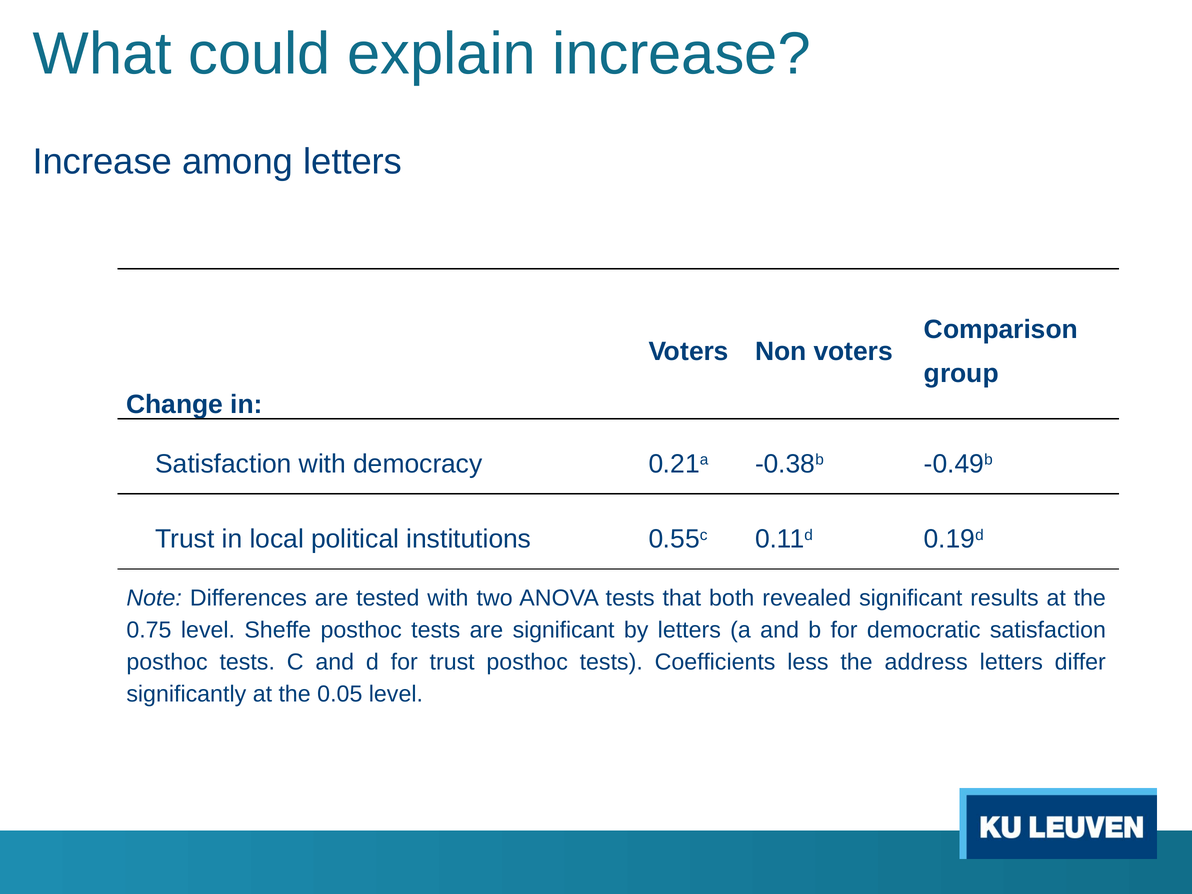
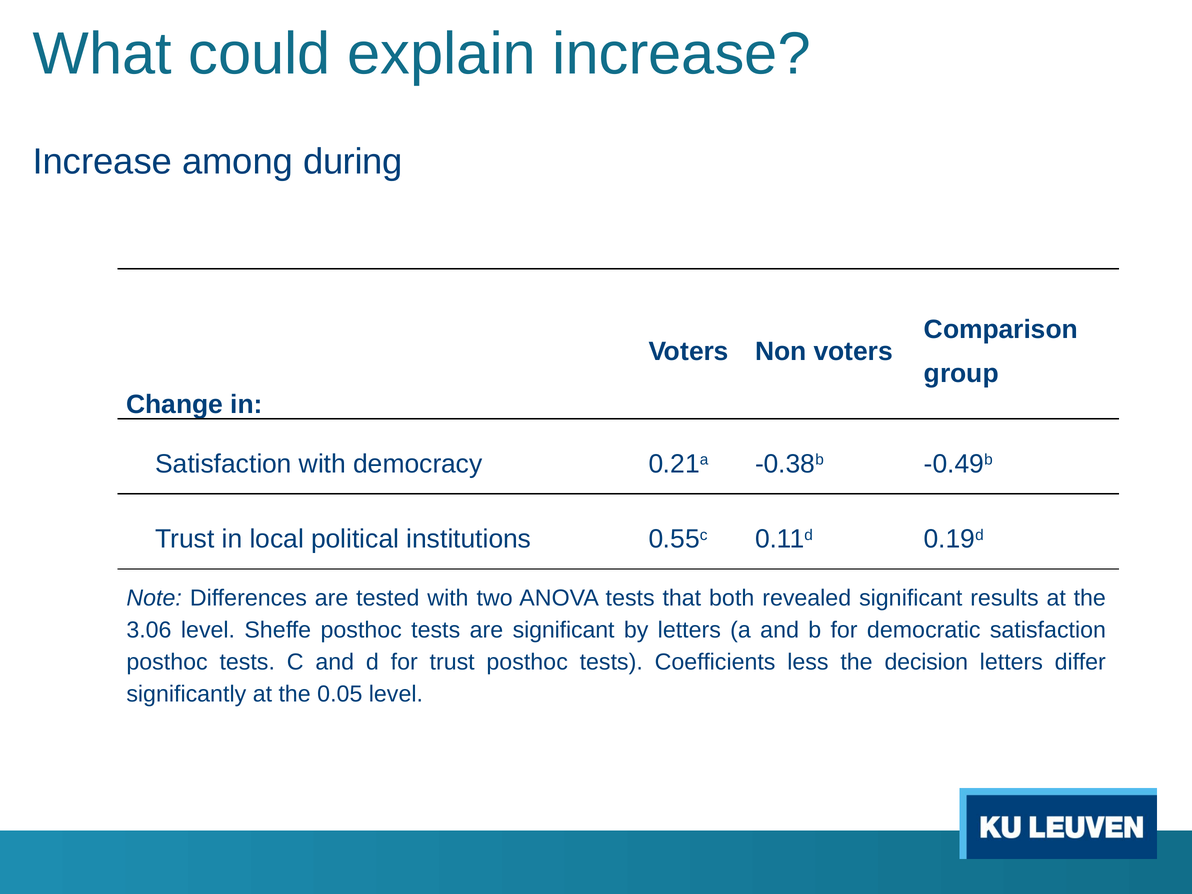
among letters: letters -> during
0.75: 0.75 -> 3.06
address: address -> decision
